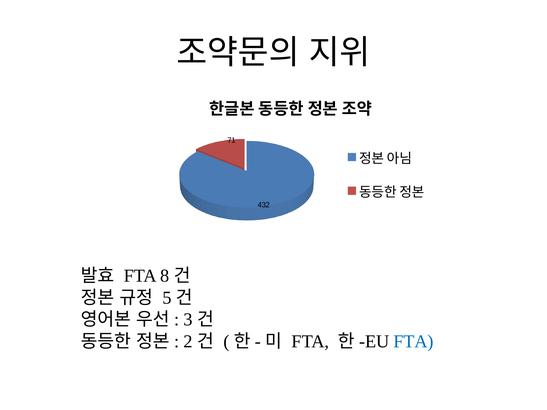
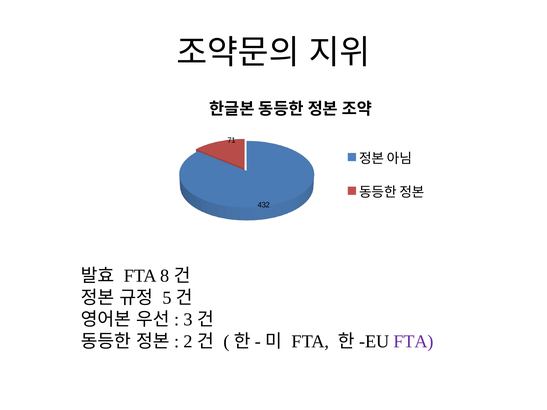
FTA at (414, 342) colour: blue -> purple
